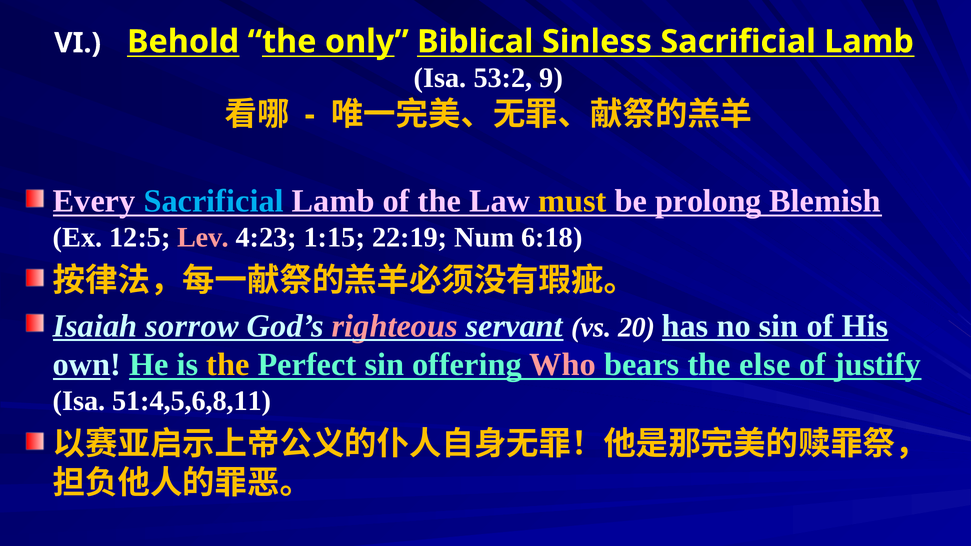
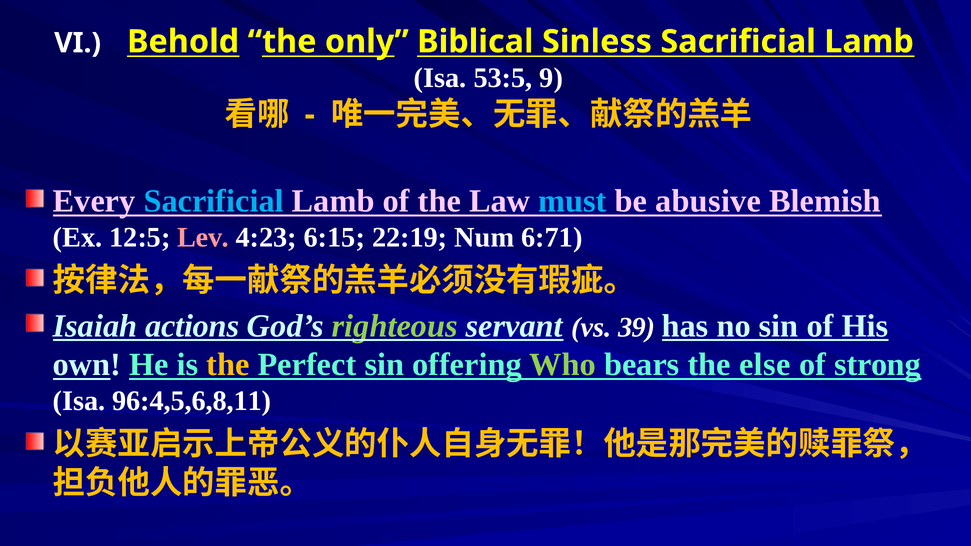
53:2: 53:2 -> 53:5
must colour: yellow -> light blue
prolong: prolong -> abusive
1:15: 1:15 -> 6:15
6:18: 6:18 -> 6:71
sorrow: sorrow -> actions
righteous colour: pink -> light green
20: 20 -> 39
Who colour: pink -> light green
justify: justify -> strong
51:4,5,6,8,11: 51:4,5,6,8,11 -> 96:4,5,6,8,11
